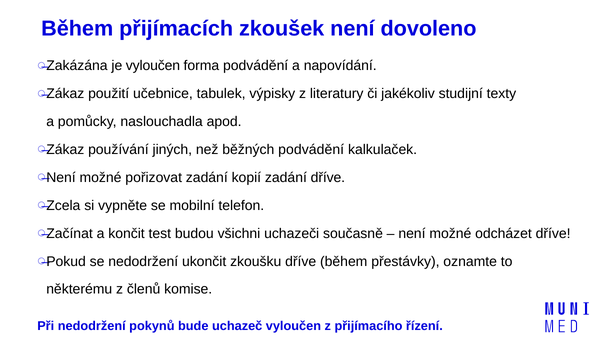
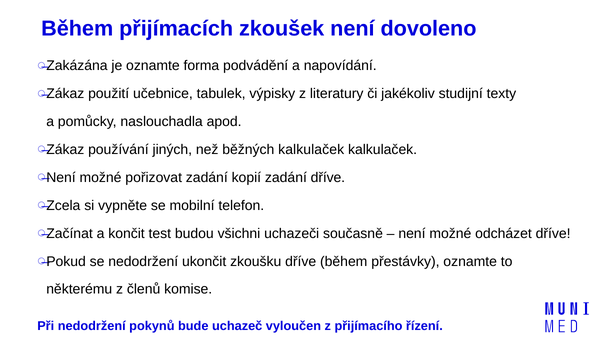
je vyloučen: vyloučen -> oznamte
běžných podvádění: podvádění -> kalkulaček
